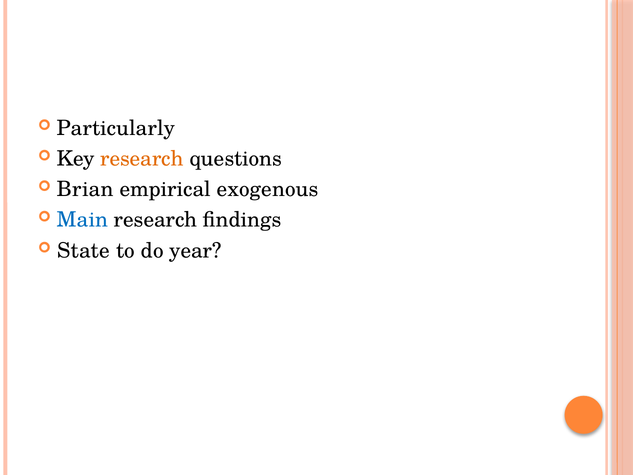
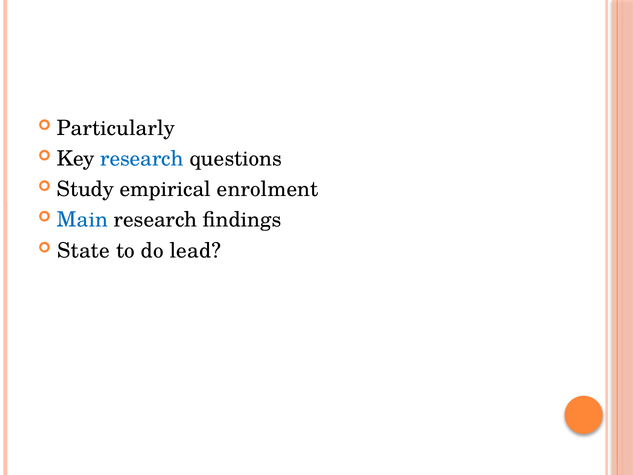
research at (142, 159) colour: orange -> blue
Brian: Brian -> Study
exogenous: exogenous -> enrolment
year: year -> lead
